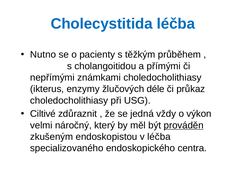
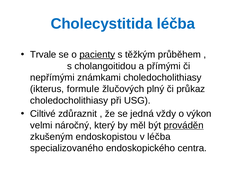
Nutno: Nutno -> Trvale
pacienty underline: none -> present
enzymy: enzymy -> formule
déle: déle -> plný
